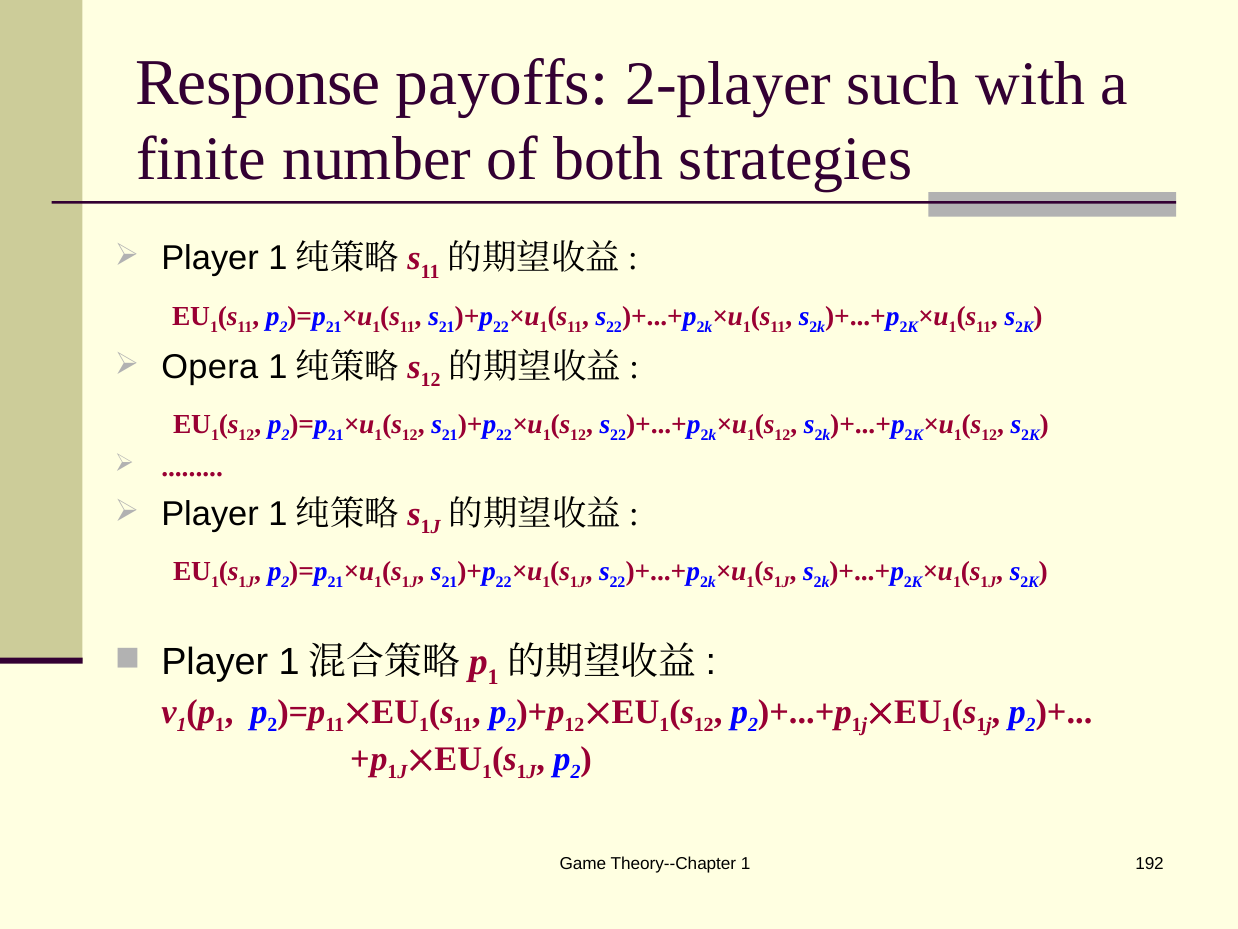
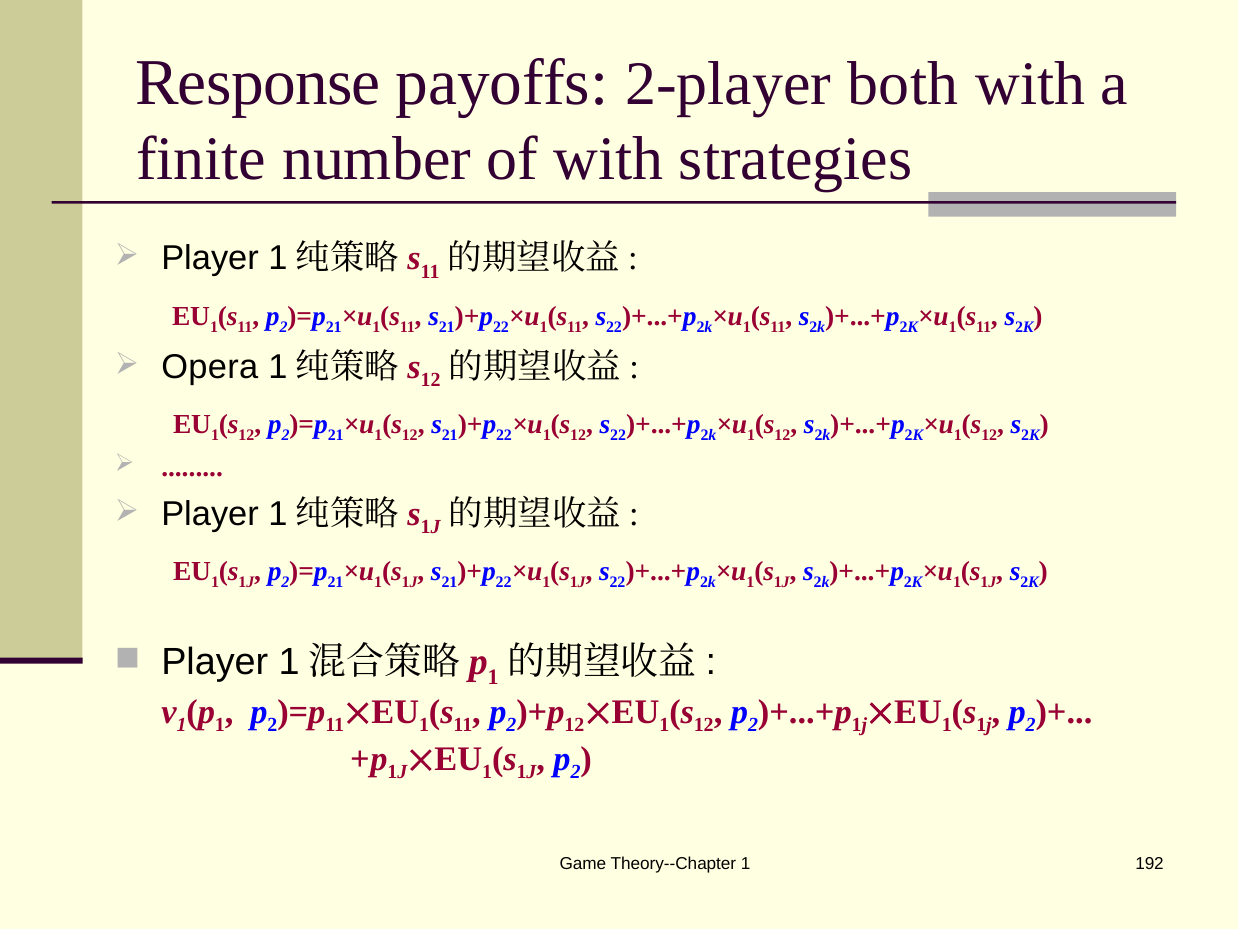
such: such -> both
of both: both -> with
